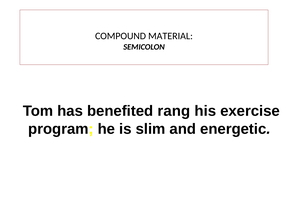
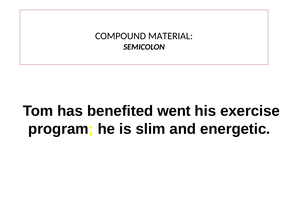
rang: rang -> went
